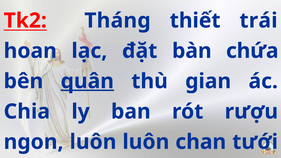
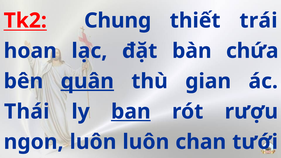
Tháng: Tháng -> Chung
Chia: Chia -> Thái
ban underline: none -> present
